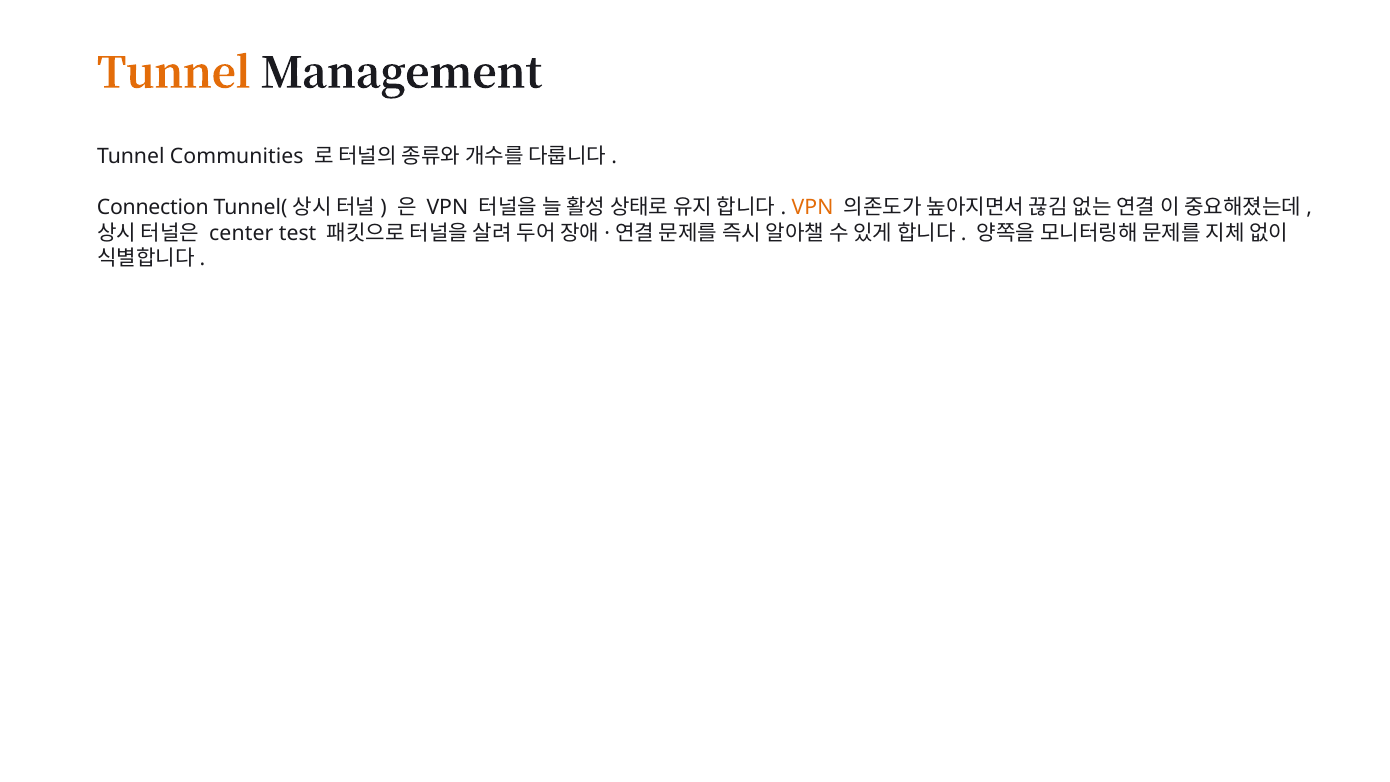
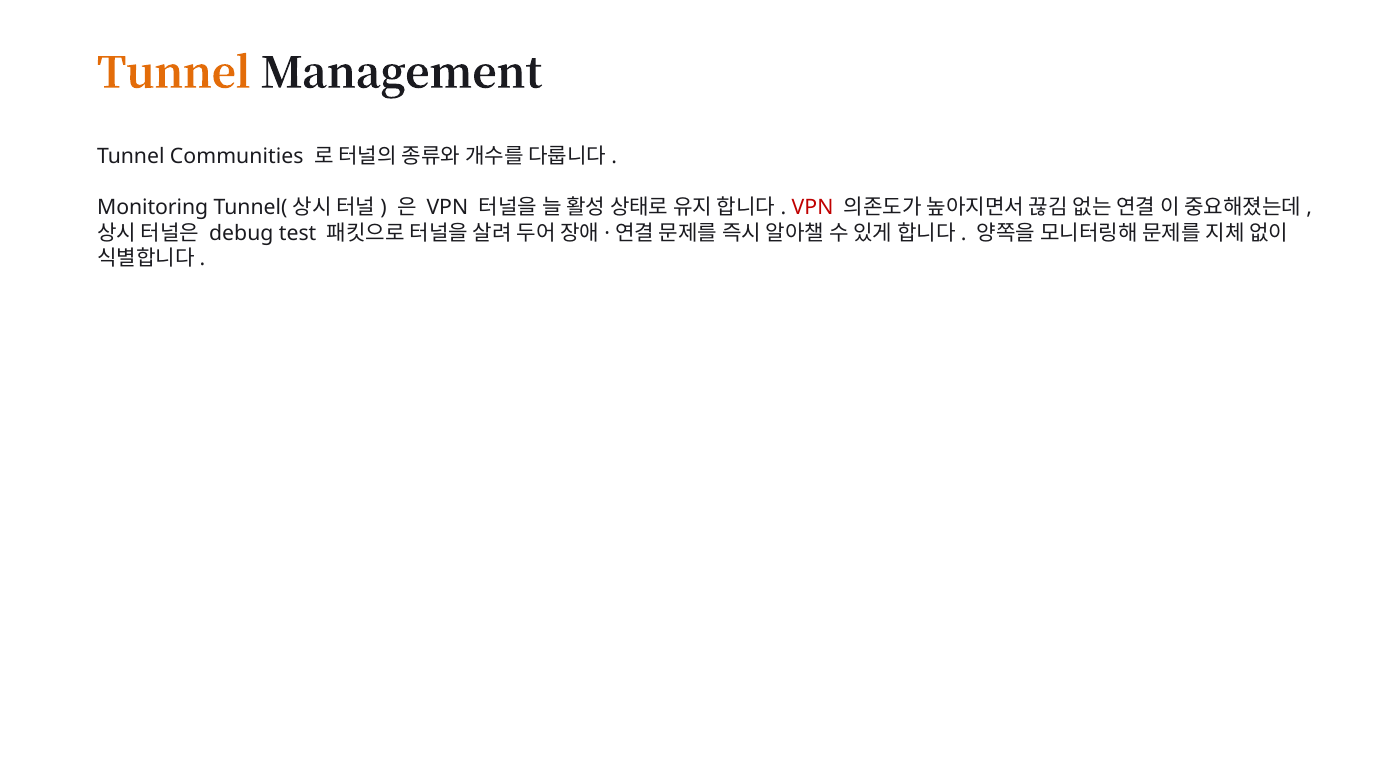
Connection: Connection -> Monitoring
VPN at (813, 208) colour: orange -> red
center: center -> debug
